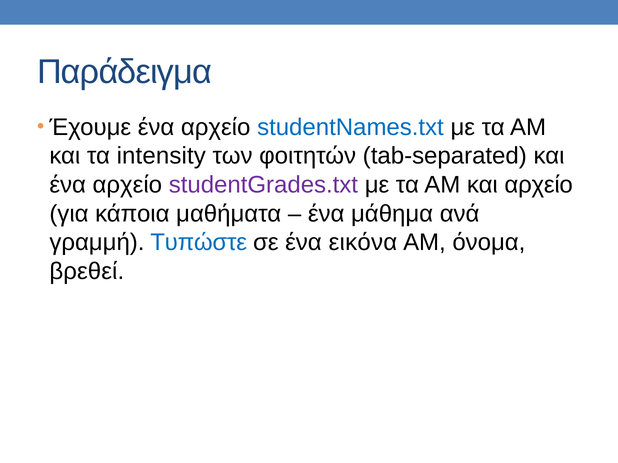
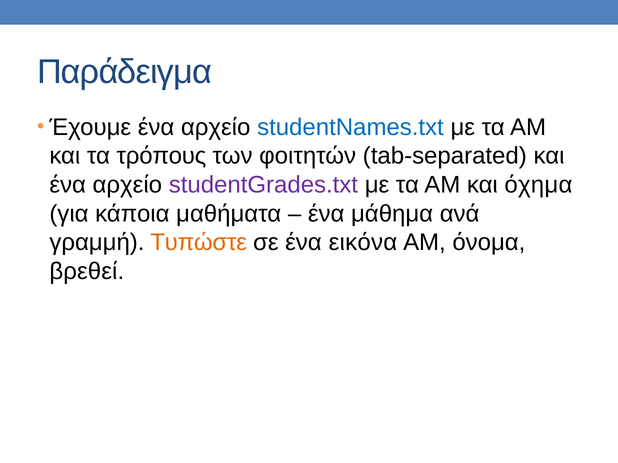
intensity: intensity -> τρόπους
και αρχείο: αρχείο -> όχημα
Τυπώστε colour: blue -> orange
